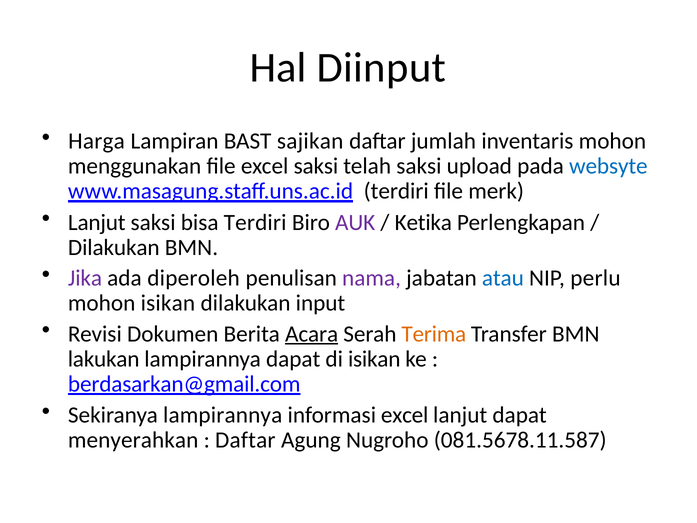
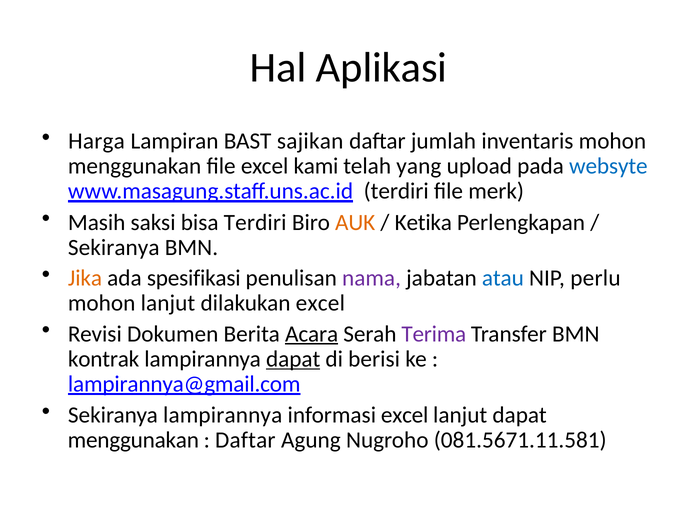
Diinput: Diinput -> Aplikasi
excel saksi: saksi -> kami
telah saksi: saksi -> yang
Lanjut at (97, 222): Lanjut -> Masih
AUK colour: purple -> orange
Dilakukan at (114, 247): Dilakukan -> Sekiranya
Jika colour: purple -> orange
diperoleh: diperoleh -> spesifikasi
mohon isikan: isikan -> lanjut
dilakukan input: input -> excel
Terima colour: orange -> purple
lakukan: lakukan -> kontrak
dapat at (293, 359) underline: none -> present
di isikan: isikan -> berisi
berdasarkan@gmail.com: berdasarkan@gmail.com -> lampirannya@gmail.com
menyerahkan at (133, 440): menyerahkan -> menggunakan
081.5678.11.587: 081.5678.11.587 -> 081.5671.11.581
